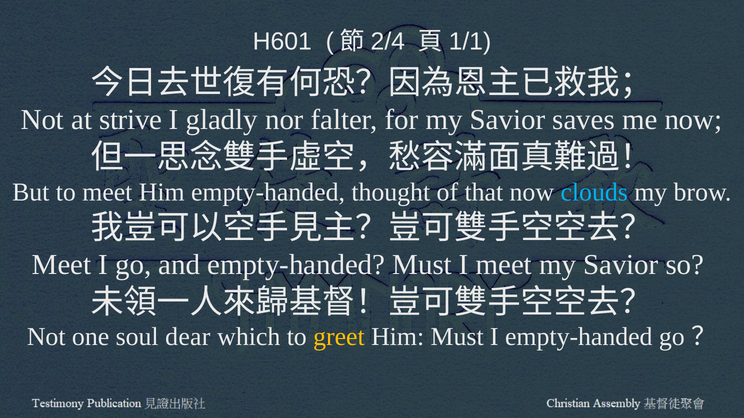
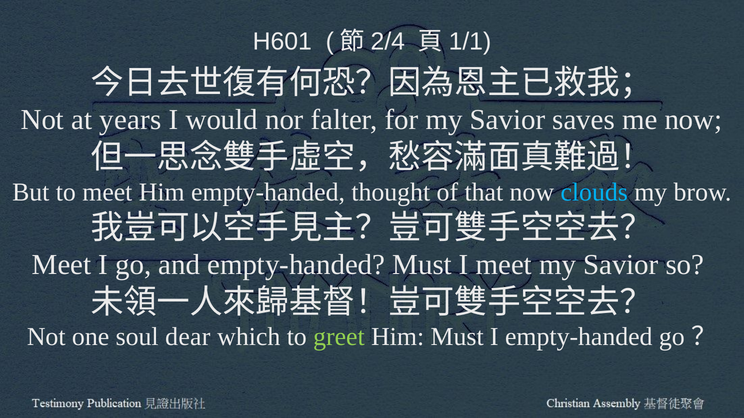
strive: strive -> years
gladly: gladly -> would
greet colour: yellow -> light green
